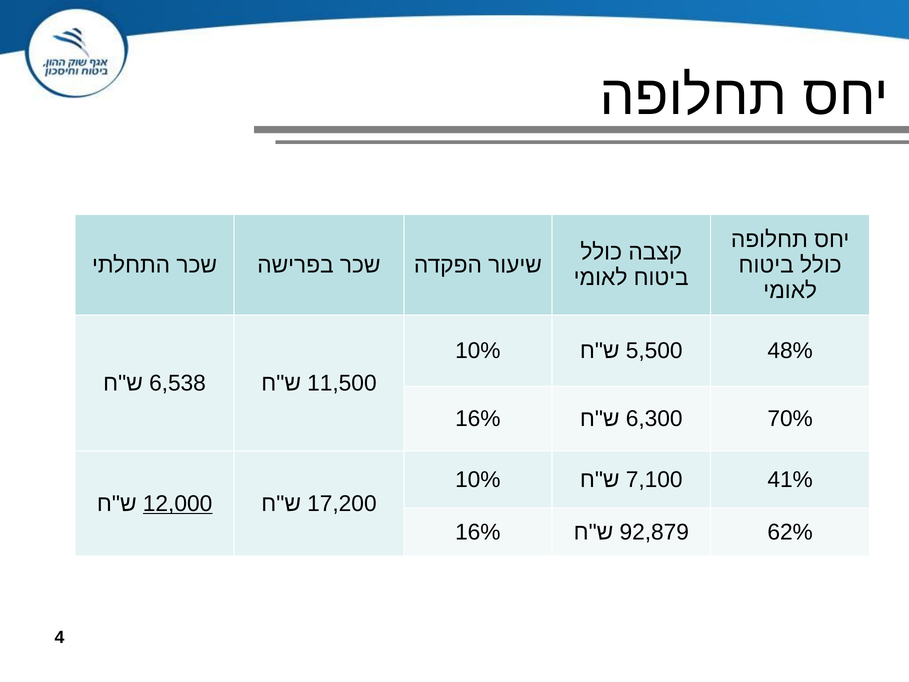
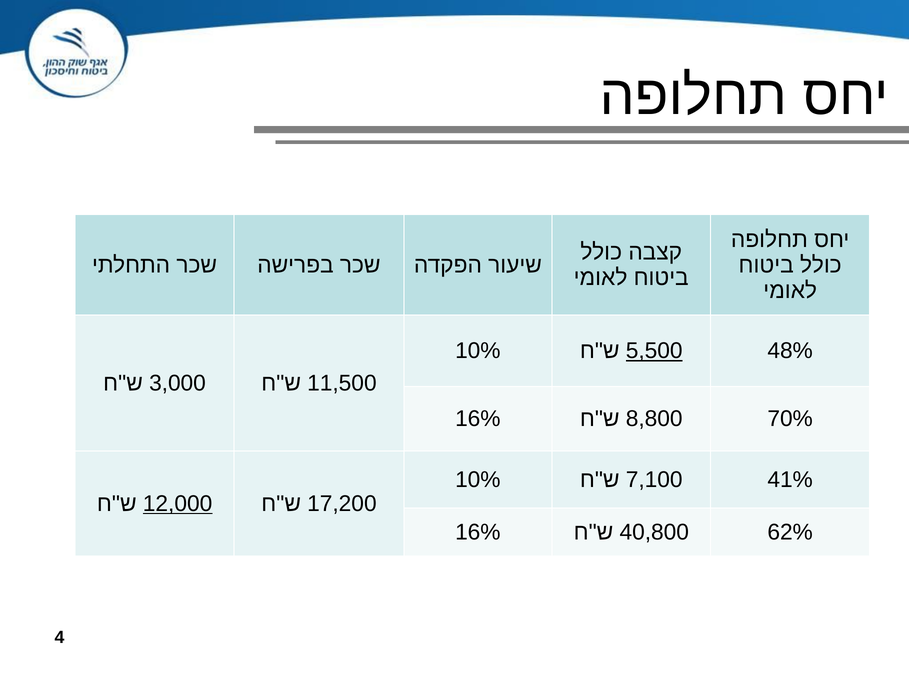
5,500 underline: none -> present
6,538: 6,538 -> 3,000
6,300: 6,300 -> 8,800
92,879: 92,879 -> 40,800
